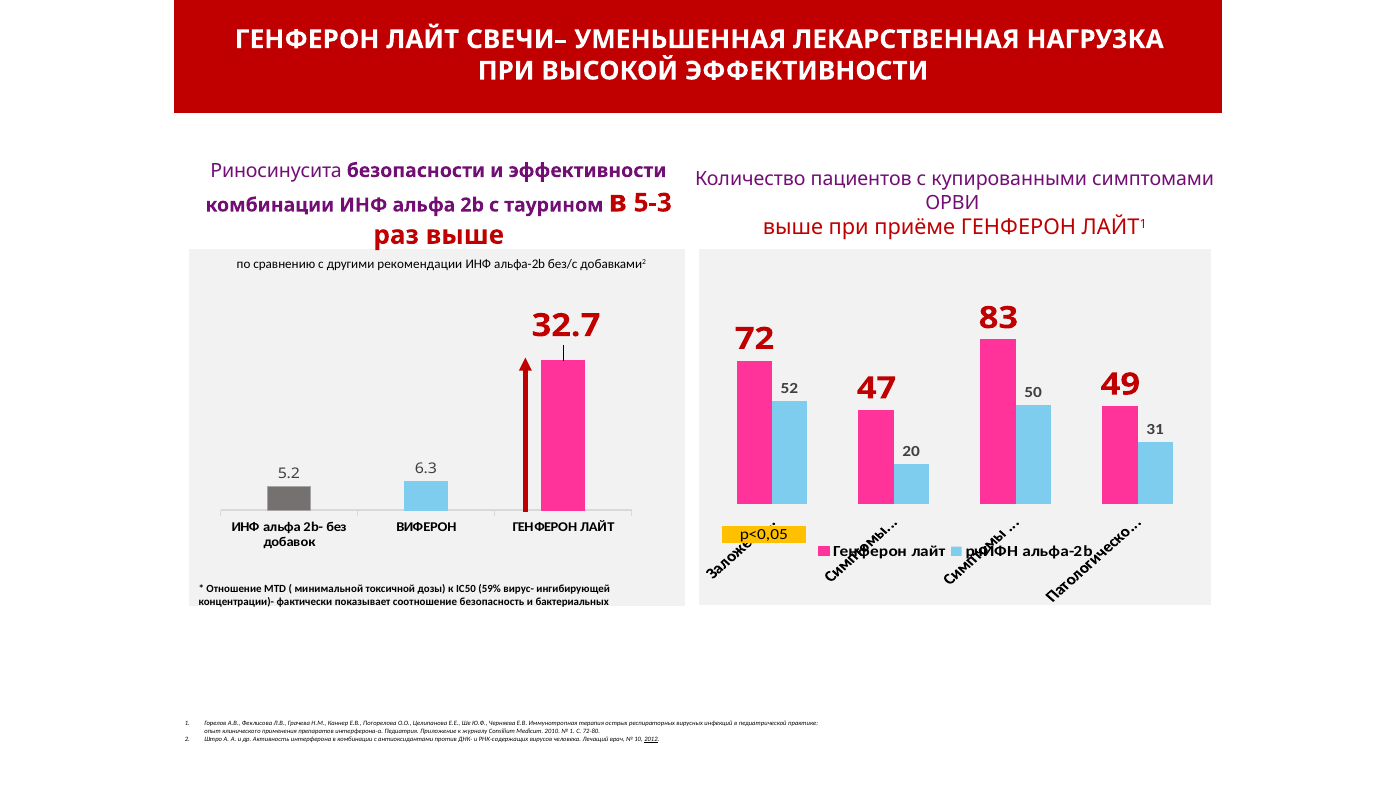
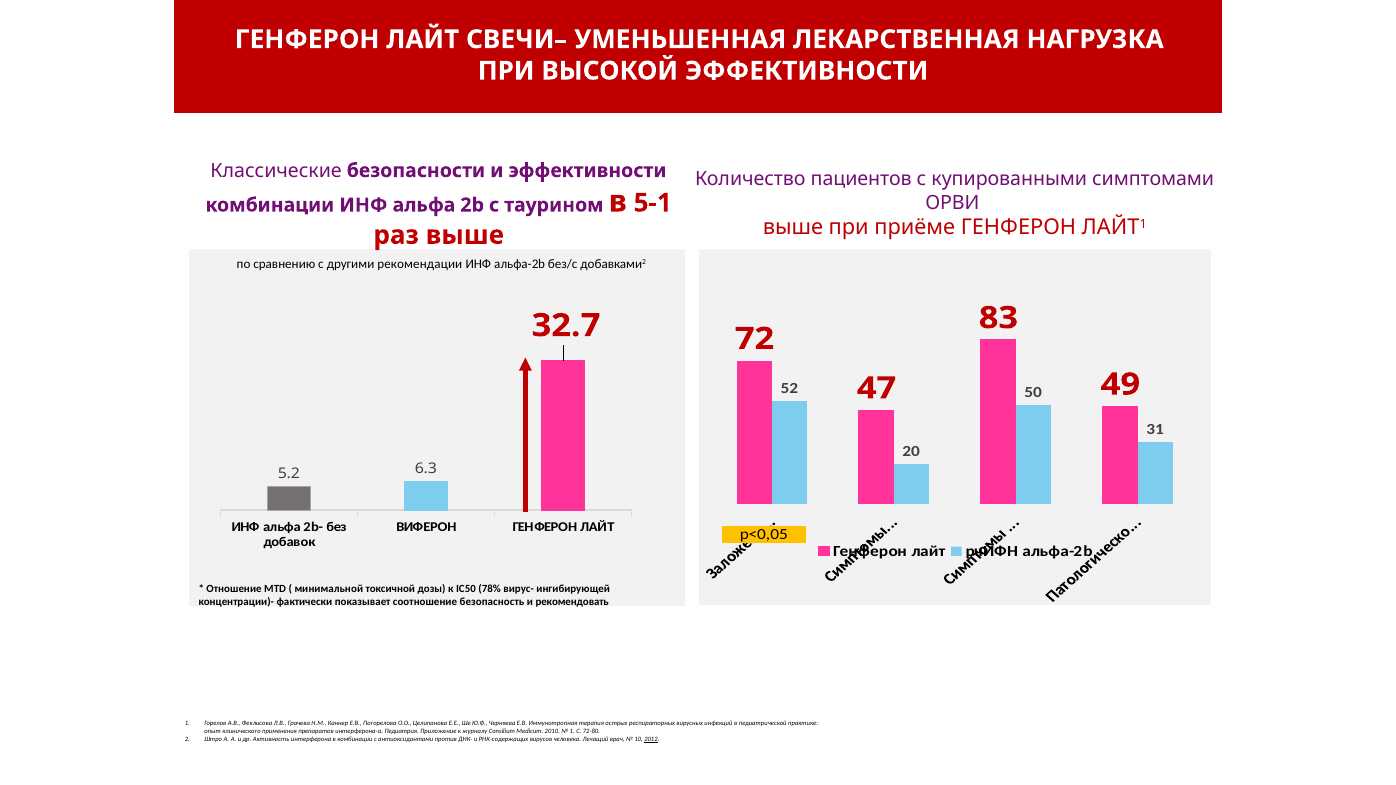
Риносинусита: Риносинусита -> Классические
5-3: 5-3 -> 5-1
59%: 59% -> 78%
бактериальных: бактериальных -> рекомендовать
